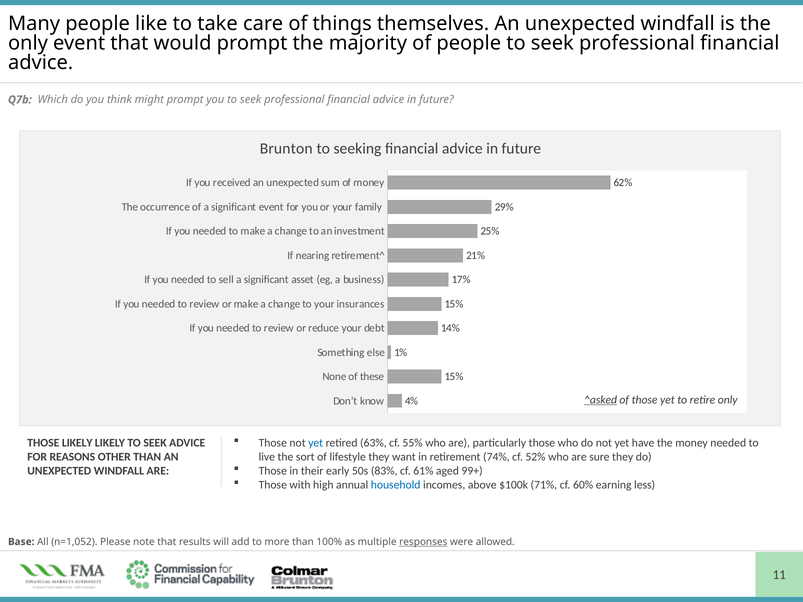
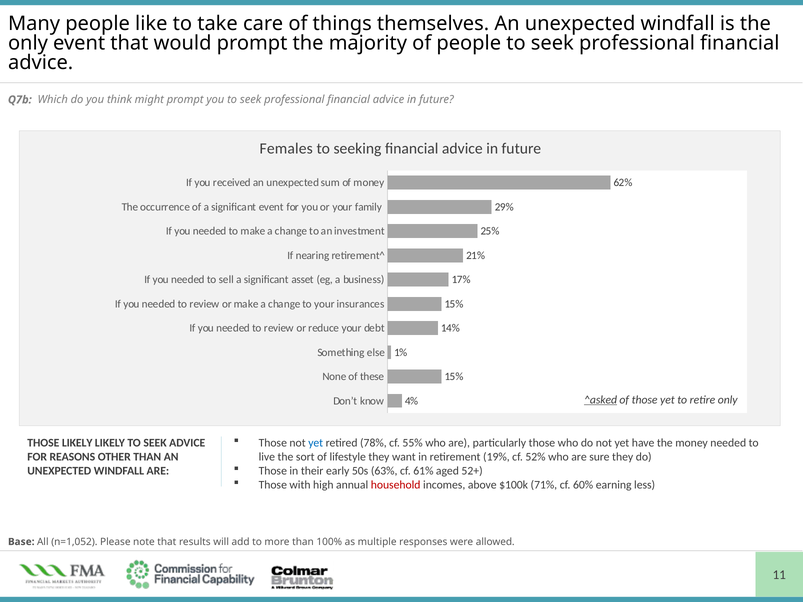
Brunton: Brunton -> Females
63%: 63% -> 78%
74%: 74% -> 19%
83%: 83% -> 63%
99+: 99+ -> 52+
household colour: blue -> red
responses underline: present -> none
